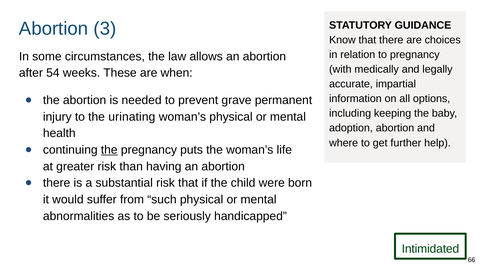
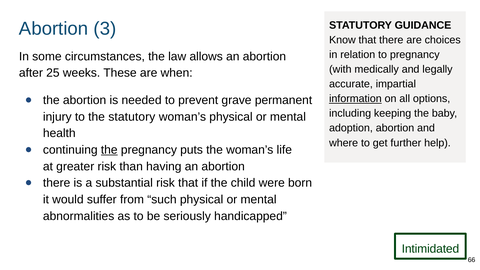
54: 54 -> 25
information underline: none -> present
the urinating: urinating -> statutory
